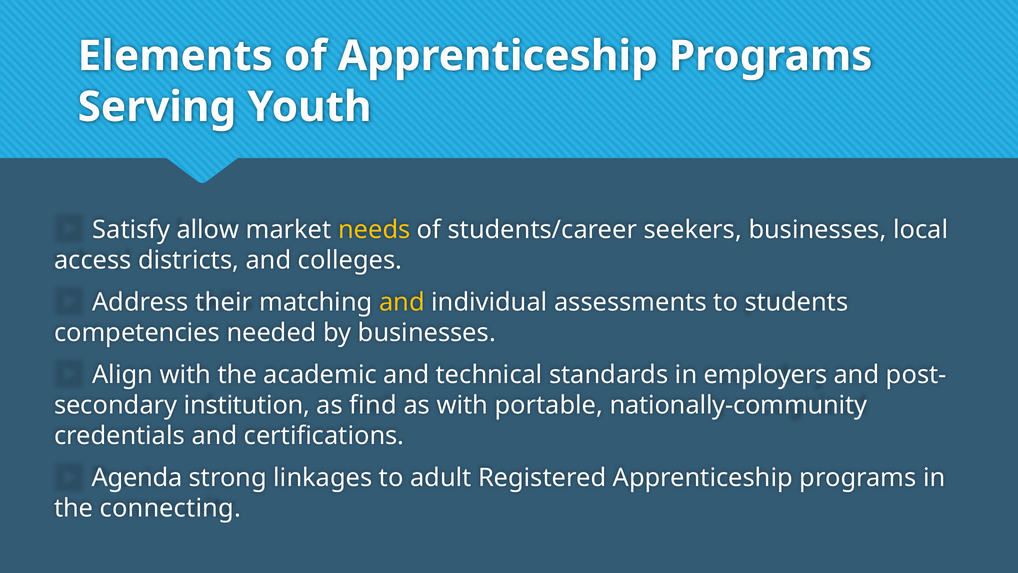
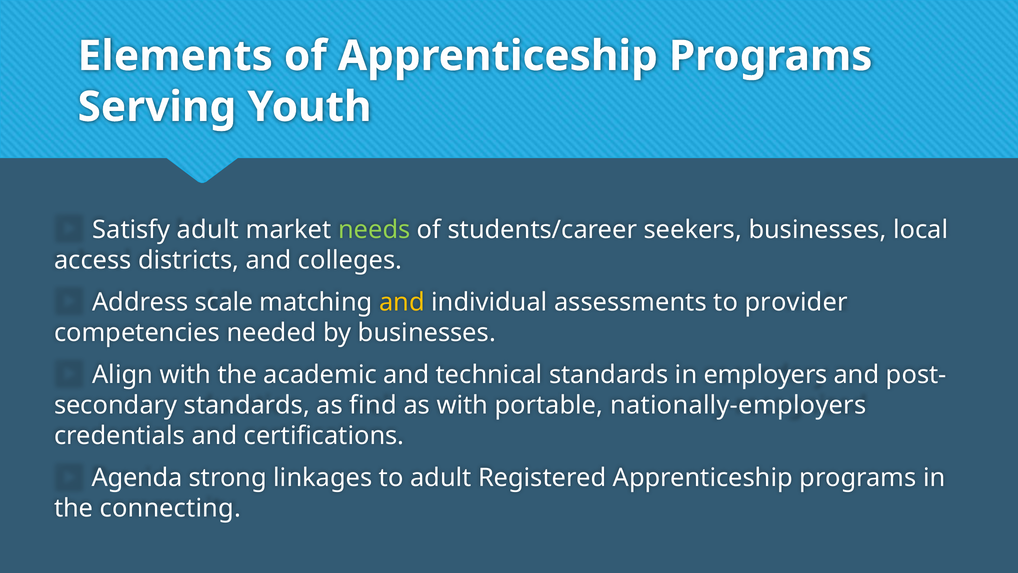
Satisfy allow: allow -> adult
needs colour: yellow -> light green
their: their -> scale
students: students -> provider
secondary institution: institution -> standards
nationally-community: nationally-community -> nationally-employers
